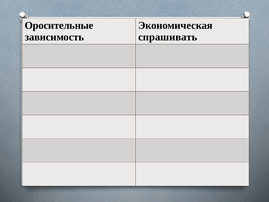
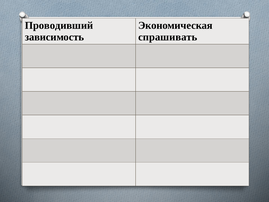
Оросительные: Оросительные -> Проводивший
